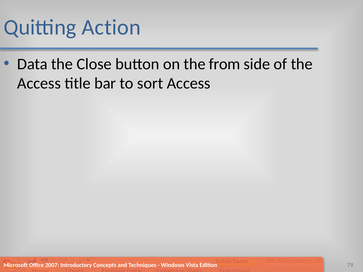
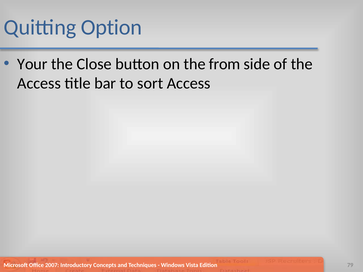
Action: Action -> Option
Data: Data -> Your
